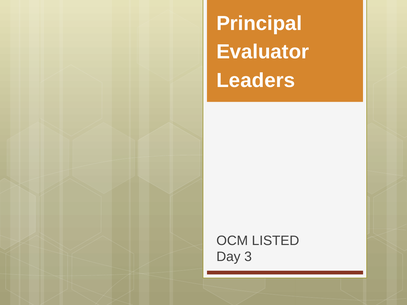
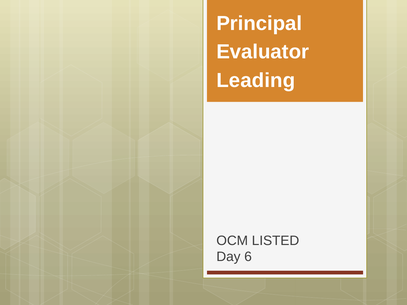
Leaders: Leaders -> Leading
3: 3 -> 6
